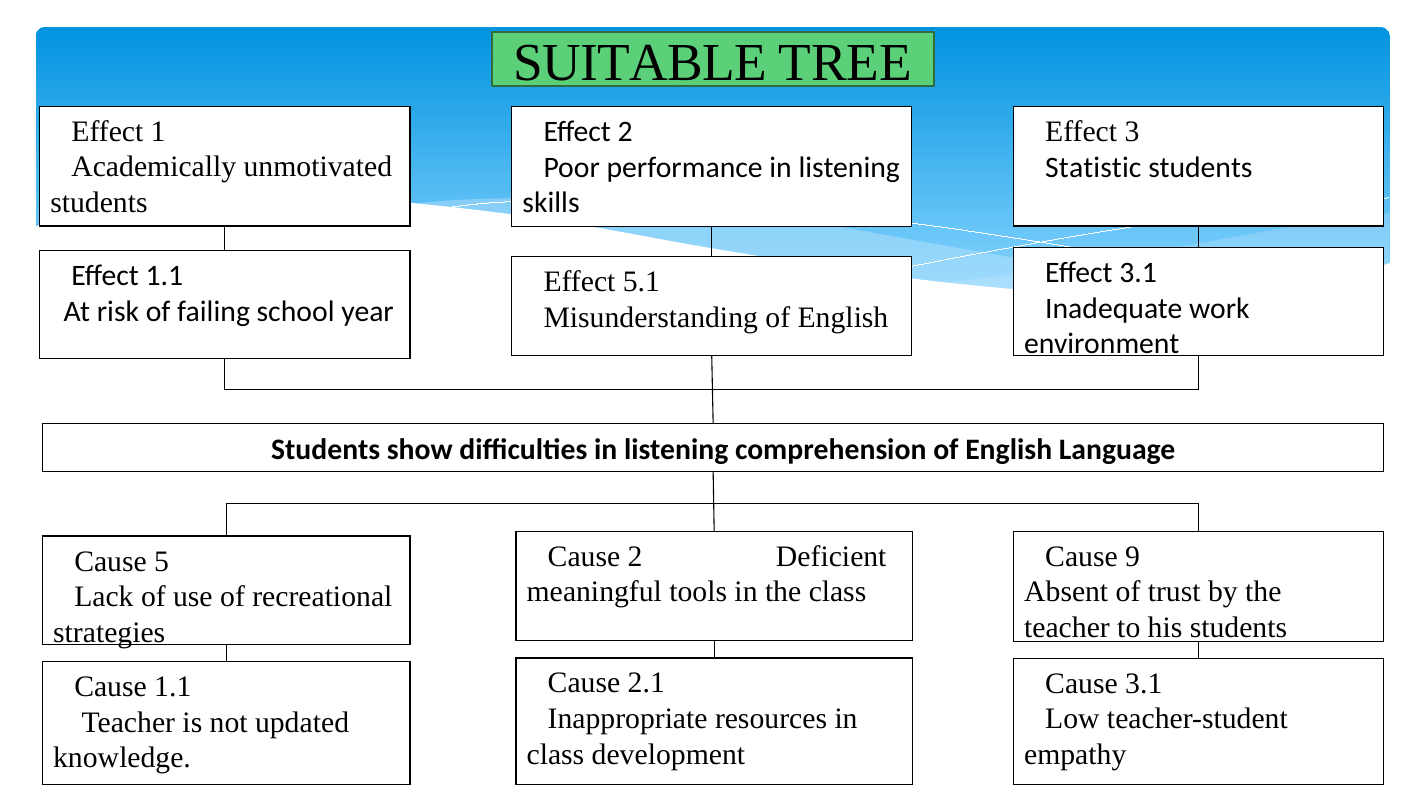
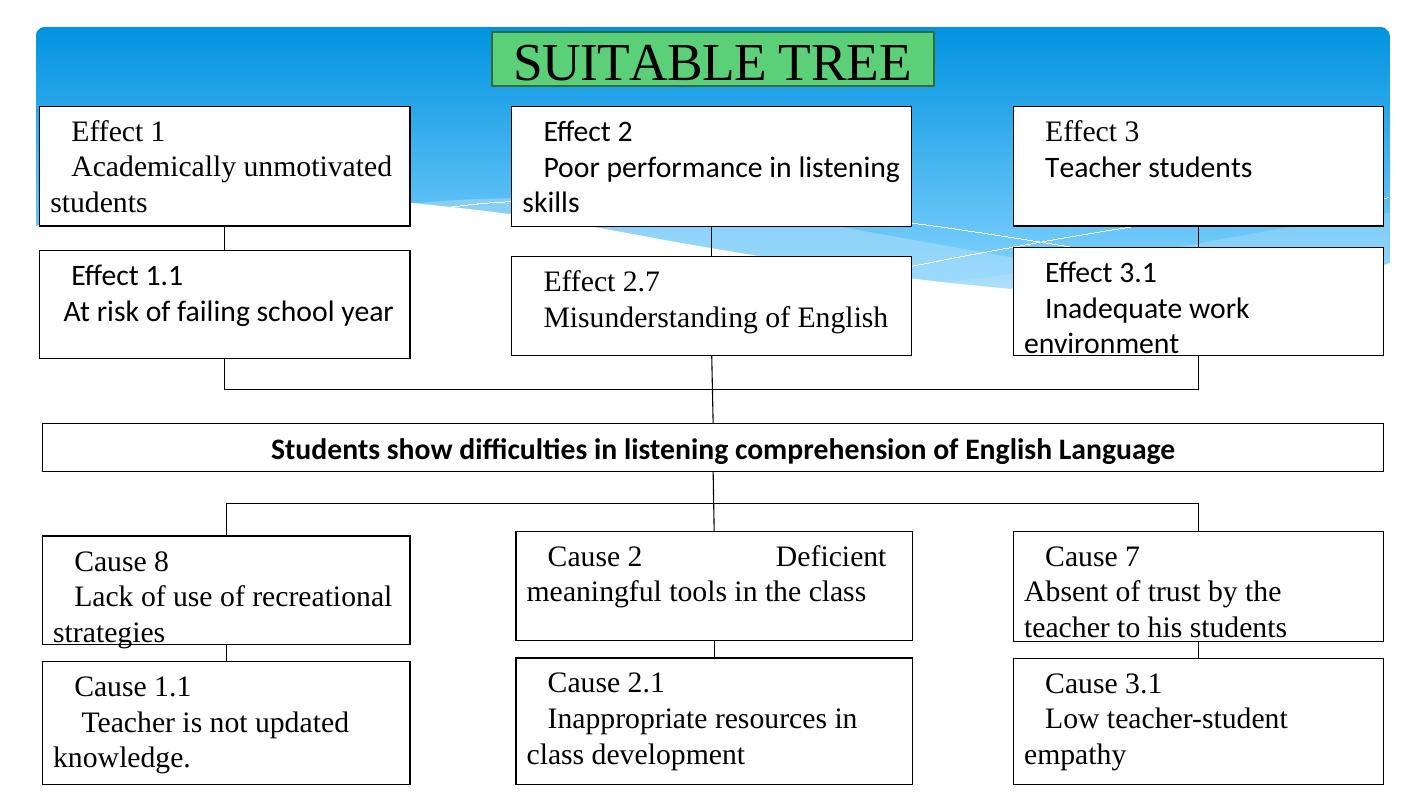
Statistic at (1093, 168): Statistic -> Teacher
5.1: 5.1 -> 2.7
9: 9 -> 7
5: 5 -> 8
